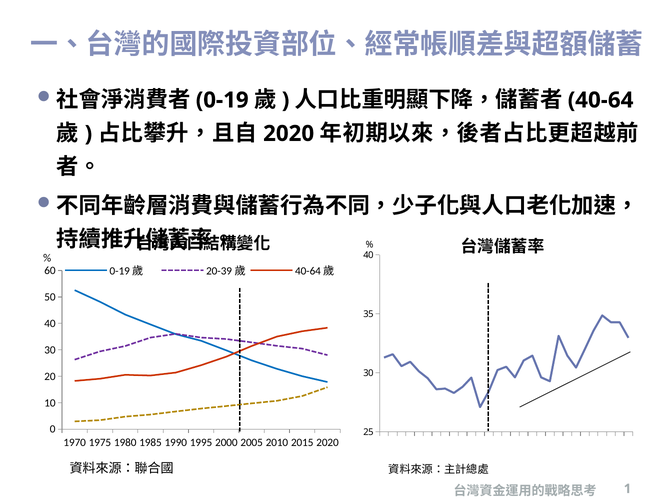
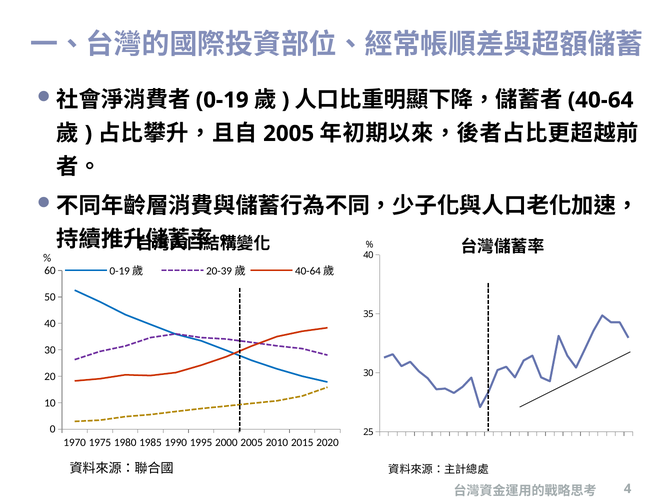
2020 at (289, 134): 2020 -> 2005
1: 1 -> 4
